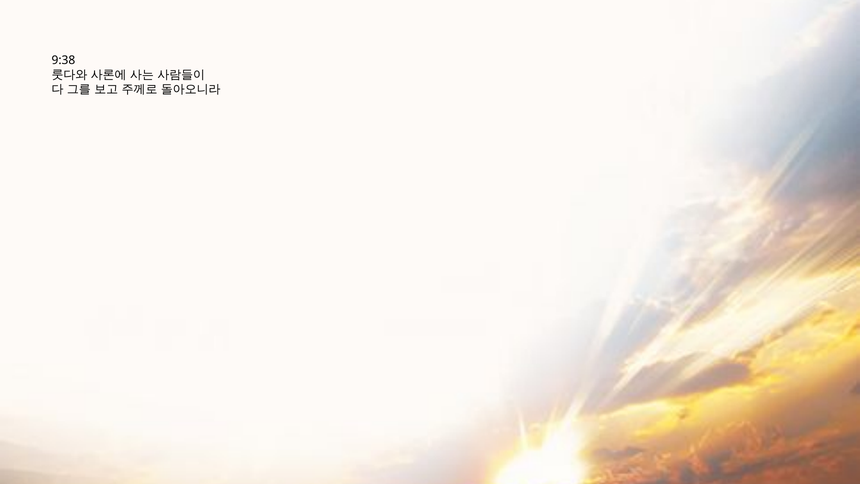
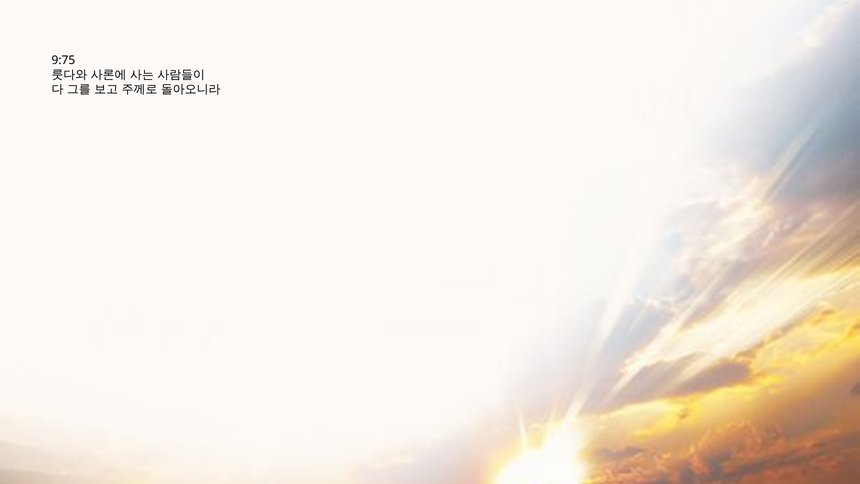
9:38: 9:38 -> 9:75
